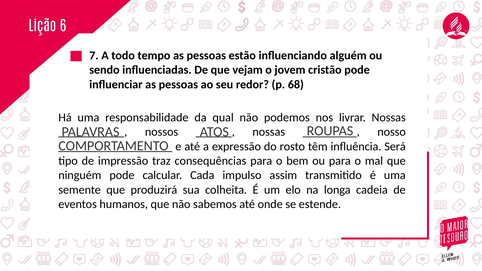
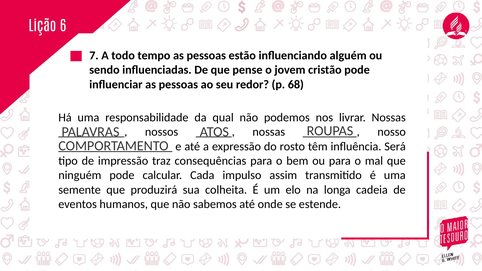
vejam: vejam -> pense
